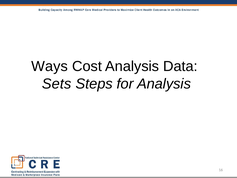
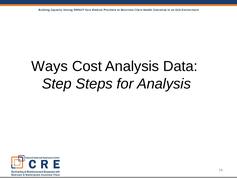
Sets: Sets -> Step
